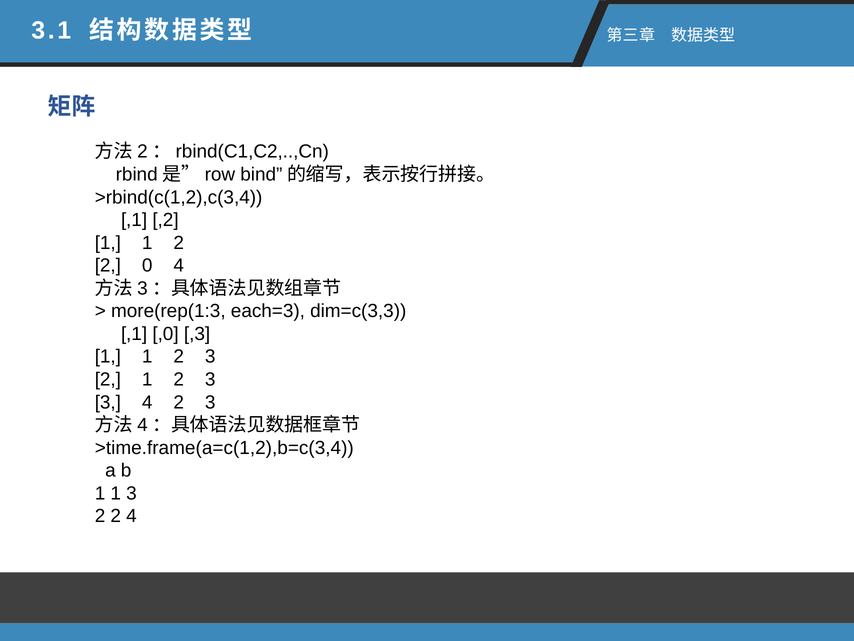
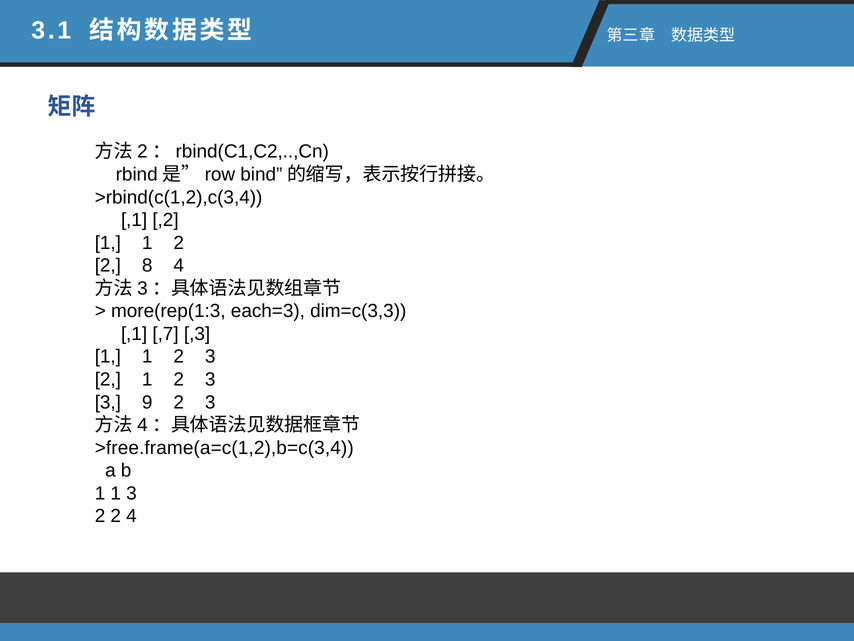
0: 0 -> 8
,0: ,0 -> ,7
3 4: 4 -> 9
>time.frame(a=c(1,2),b=c(3,4: >time.frame(a=c(1,2),b=c(3,4 -> >free.frame(a=c(1,2),b=c(3,4
